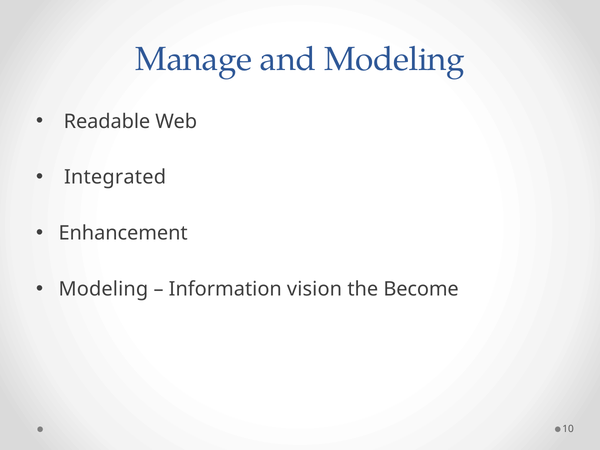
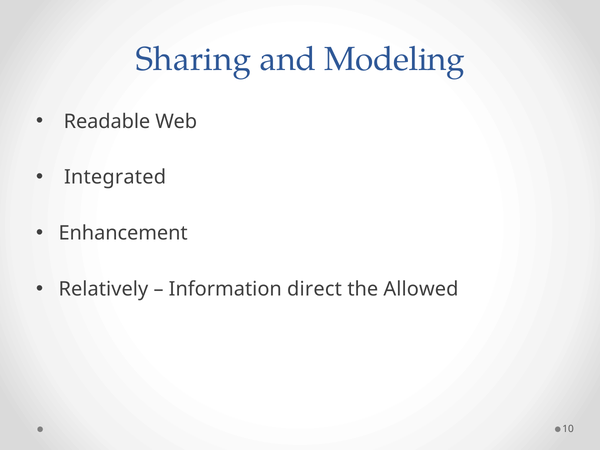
Manage: Manage -> Sharing
Modeling at (103, 289): Modeling -> Relatively
vision: vision -> direct
Become: Become -> Allowed
